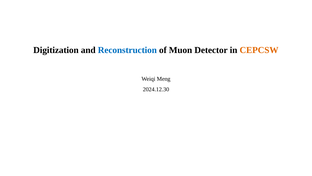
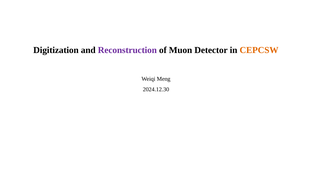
Reconstruction colour: blue -> purple
